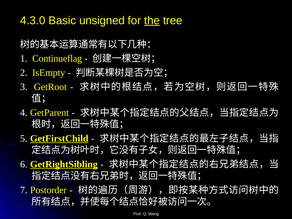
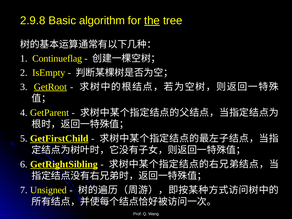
4.3.0: 4.3.0 -> 2.9.8
unsigned: unsigned -> algorithm
GetRoot underline: none -> present
Postorder: Postorder -> Unsigned
